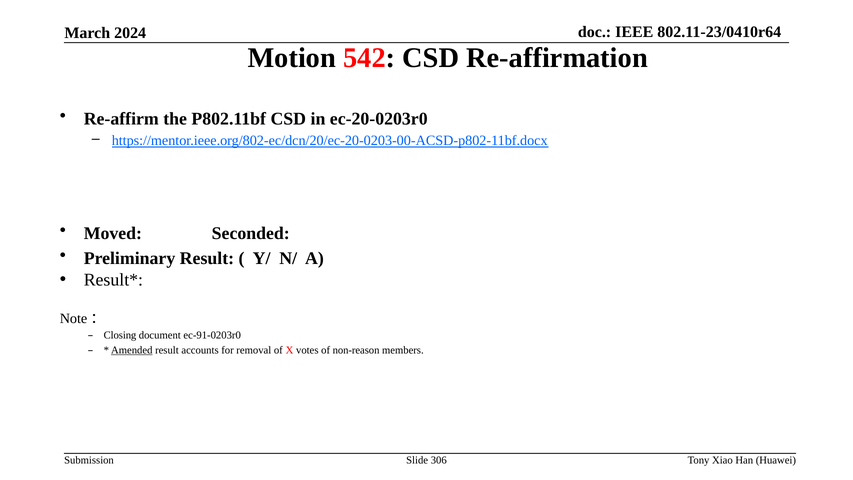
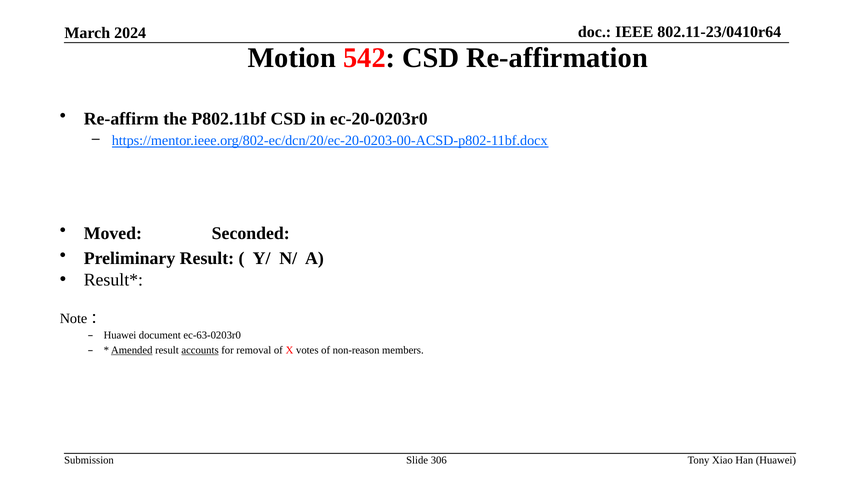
Closing at (120, 335): Closing -> Huawei
ec-91-0203r0: ec-91-0203r0 -> ec-63-0203r0
accounts underline: none -> present
